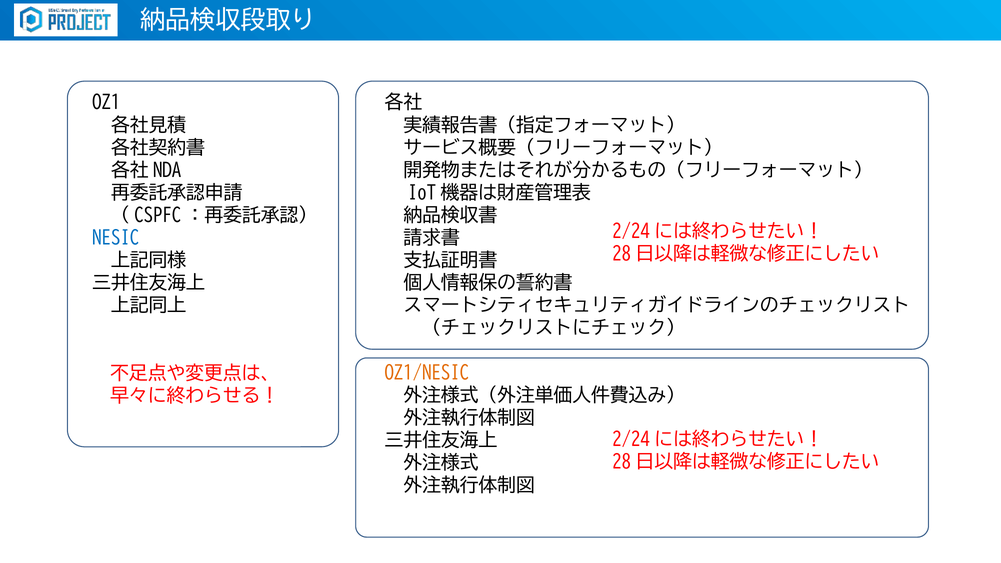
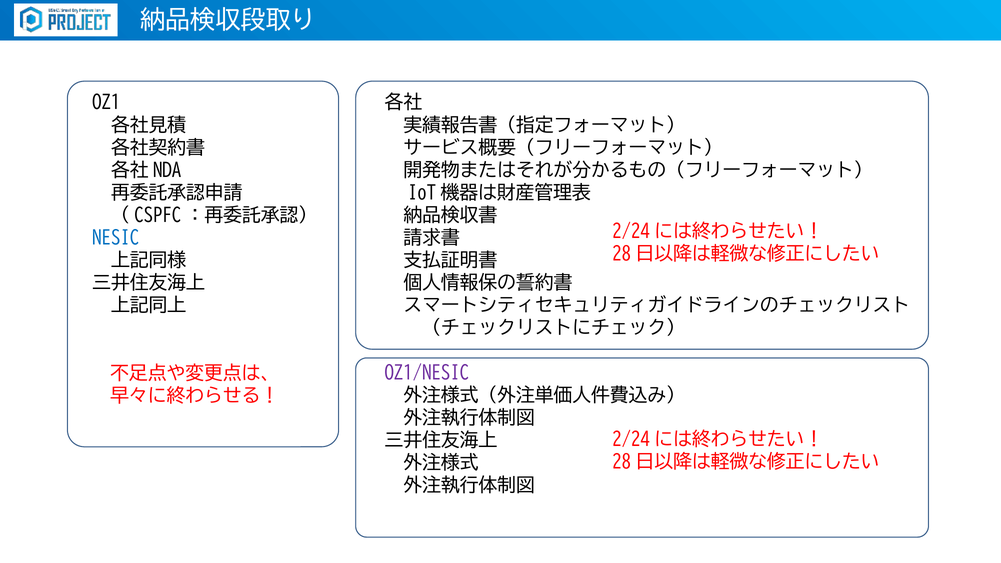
OZ1/NESIC colour: orange -> purple
